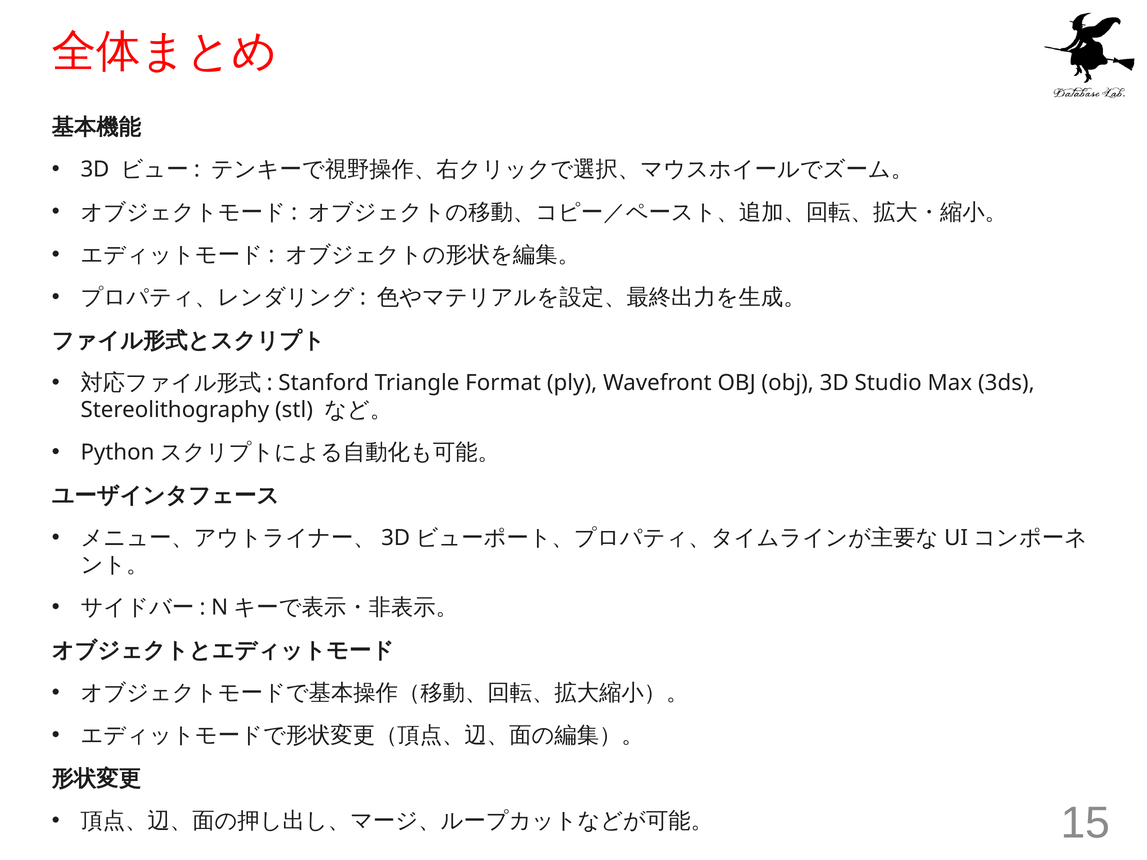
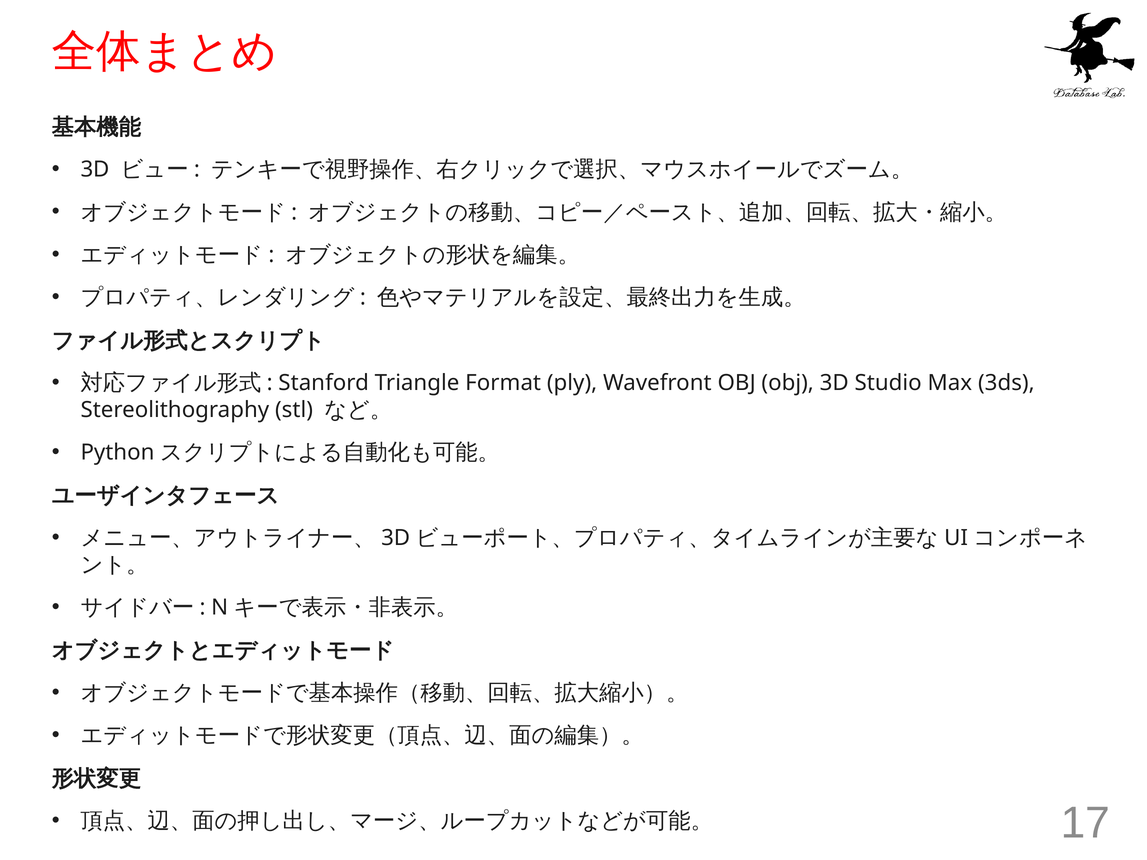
15: 15 -> 17
